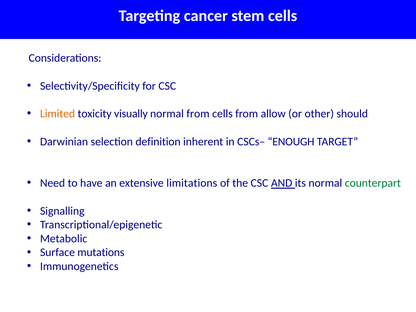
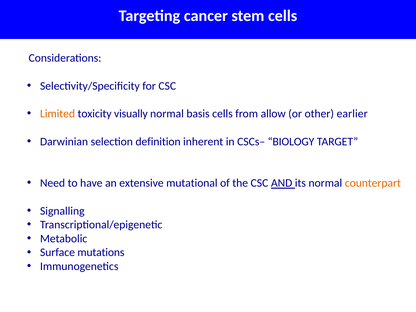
normal from: from -> basis
should: should -> earlier
ENOUGH: ENOUGH -> BIOLOGY
limitations: limitations -> mutational
counterpart colour: green -> orange
